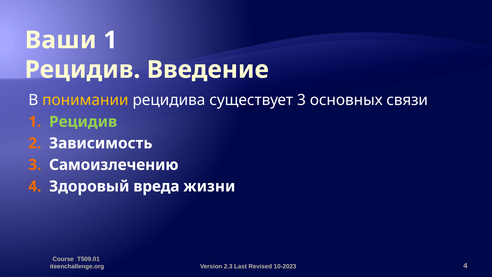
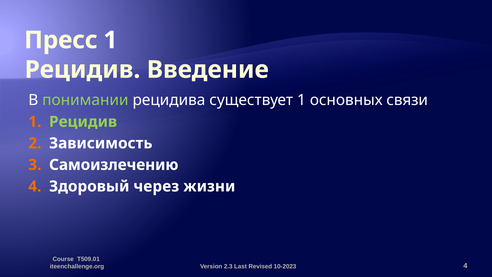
Ваши: Ваши -> Пресс
понимании colour: yellow -> light green
существует 3: 3 -> 1
вреда: вреда -> через
